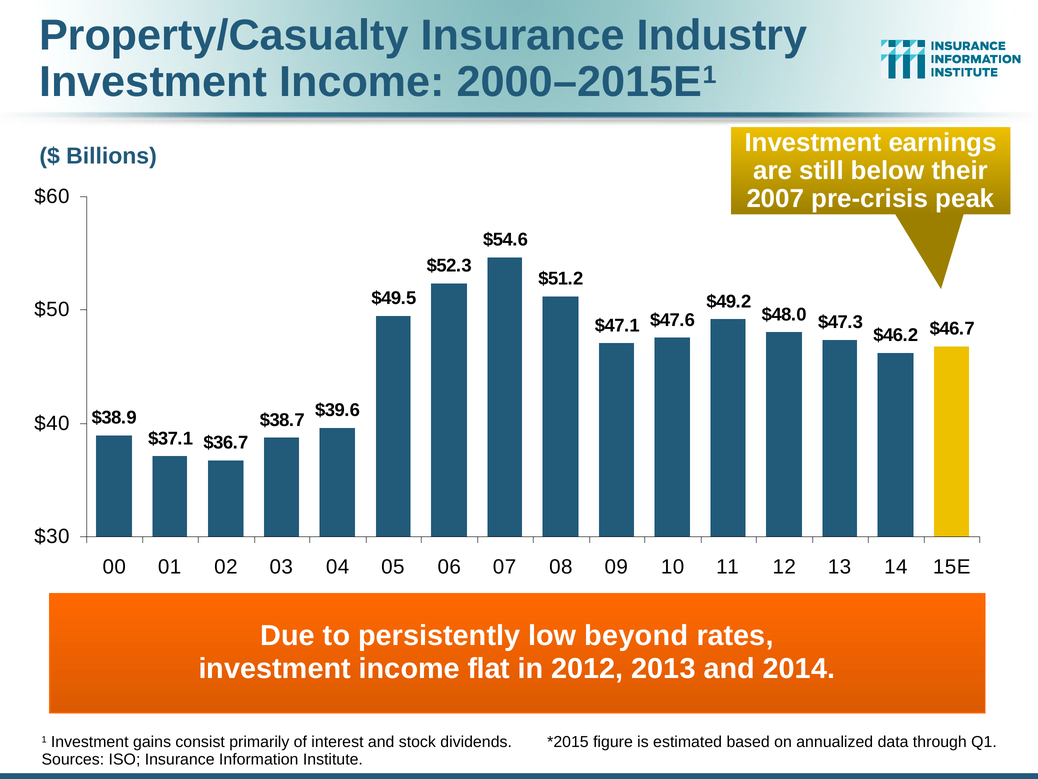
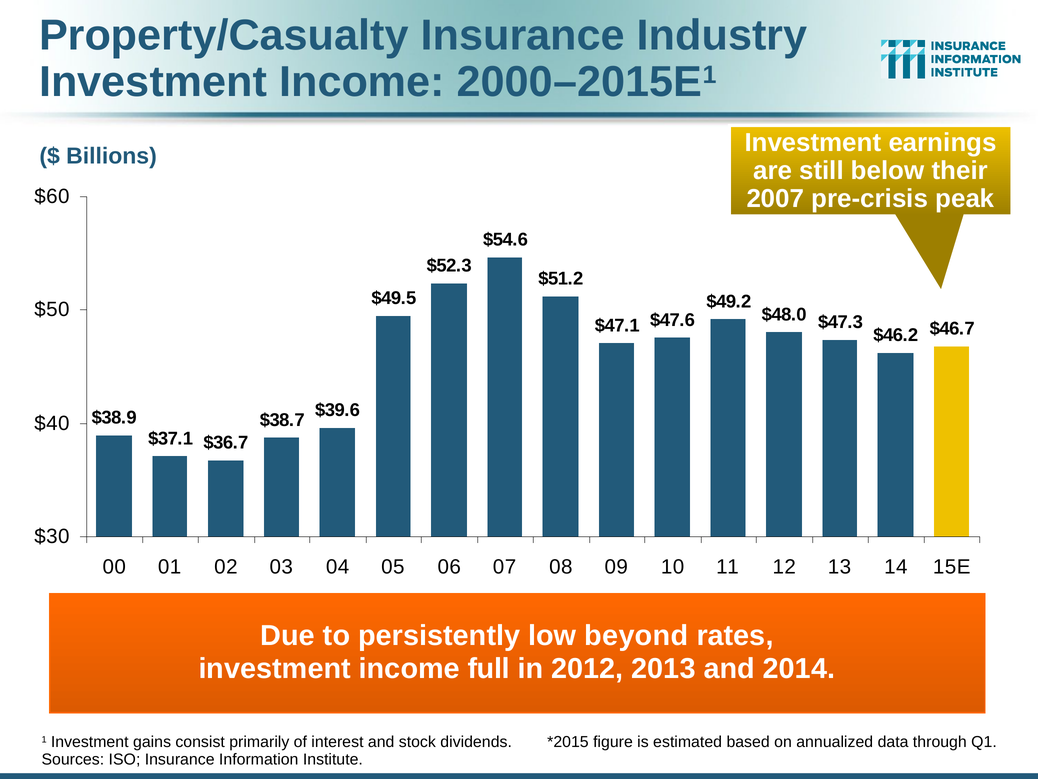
flat: flat -> full
